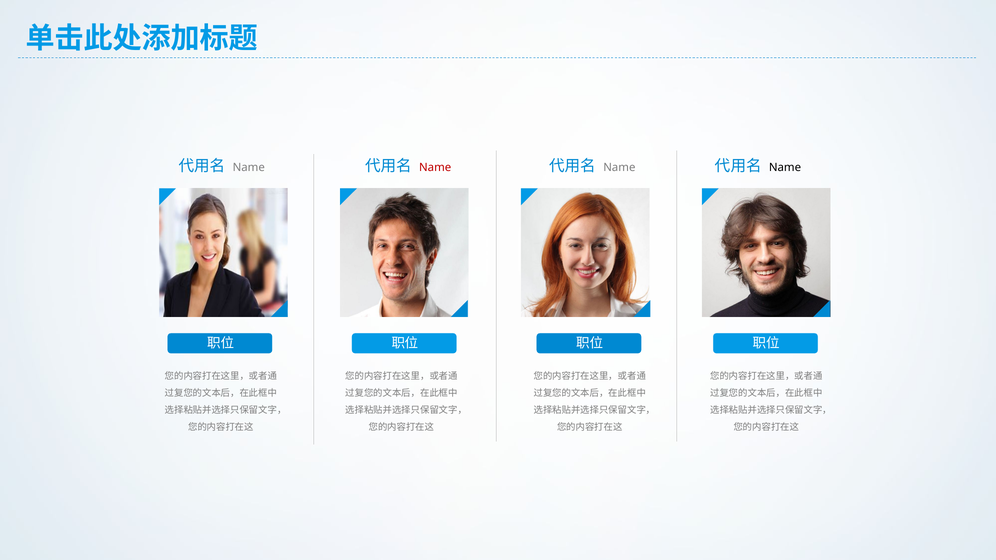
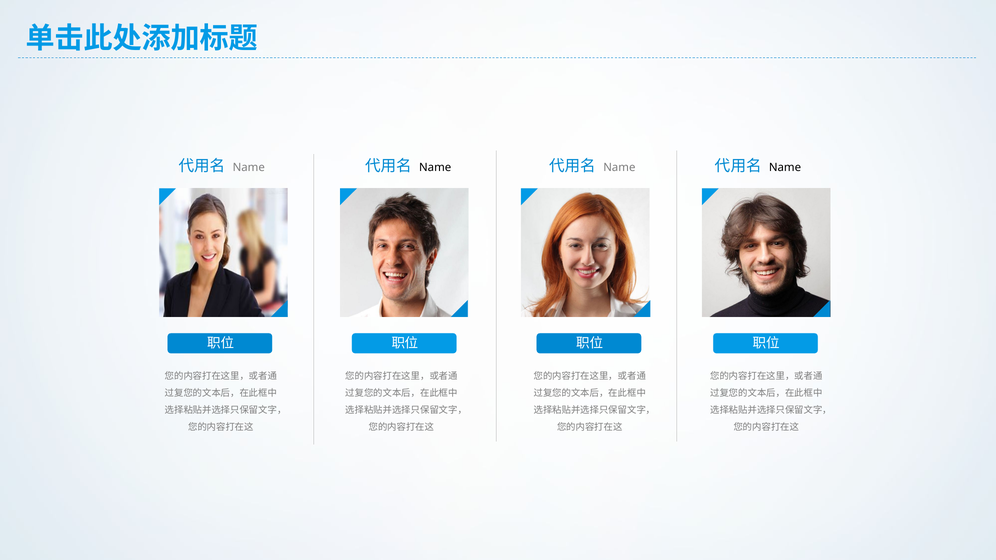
Name at (435, 167) colour: red -> black
